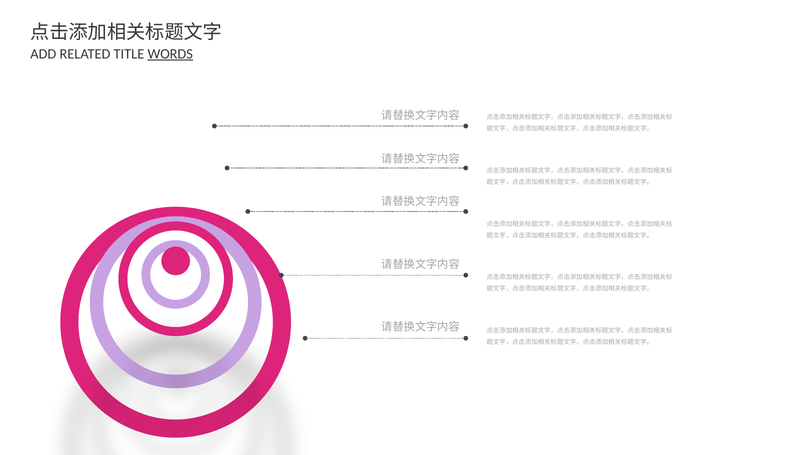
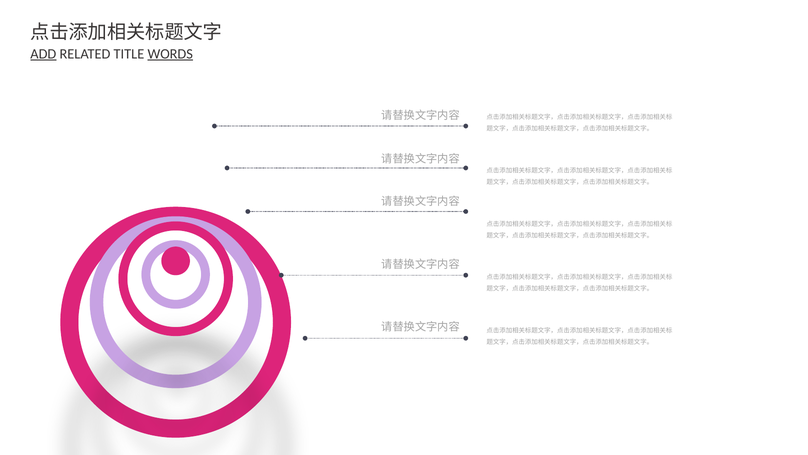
ADD underline: none -> present
